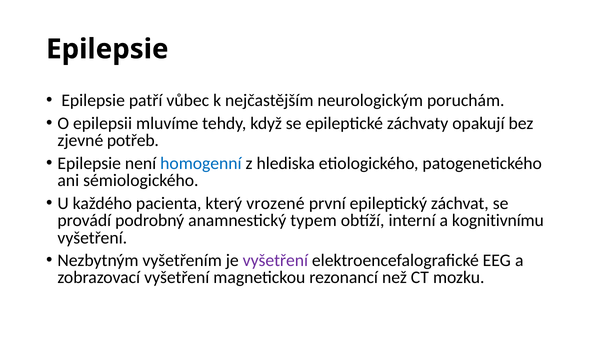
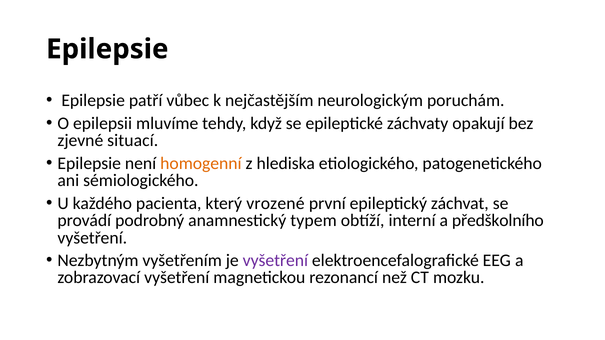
potřeb: potřeb -> situací
homogenní colour: blue -> orange
kognitivnímu: kognitivnímu -> předškolního
